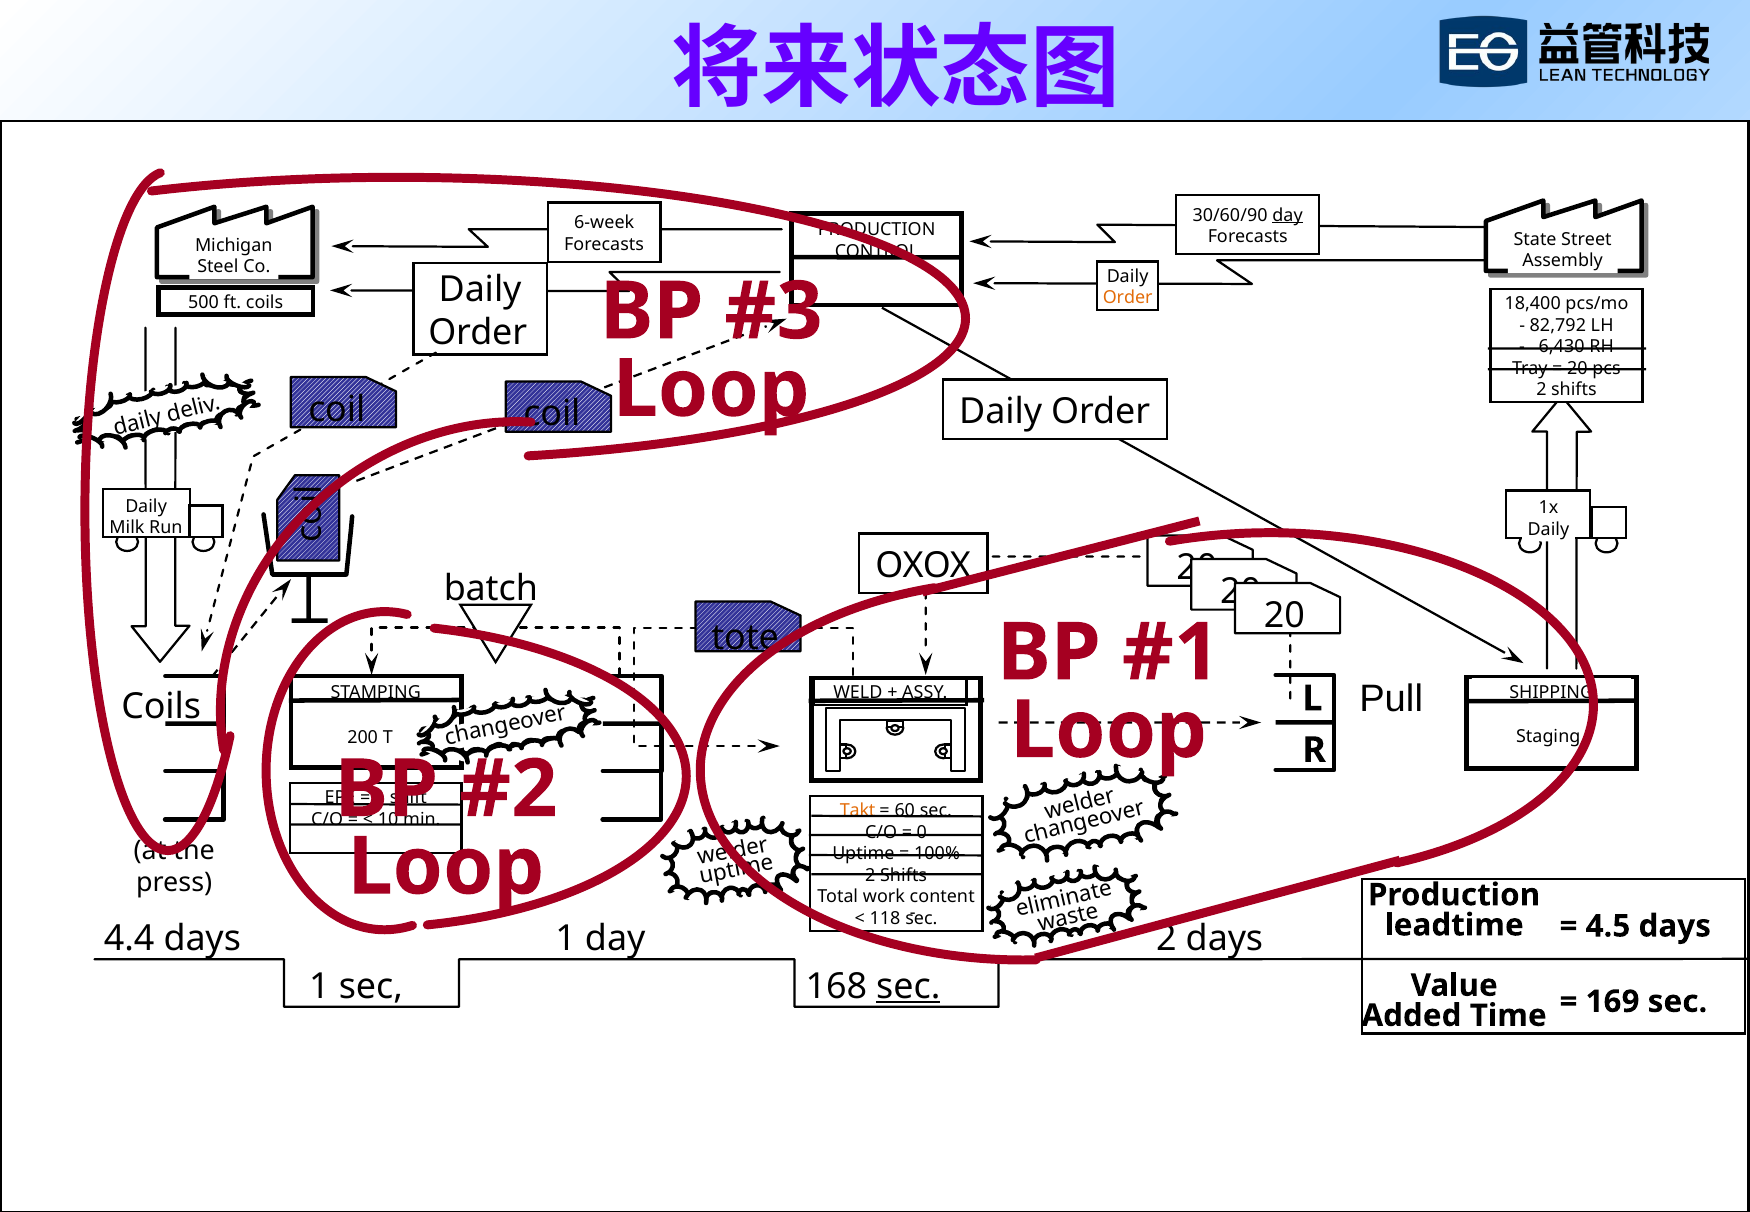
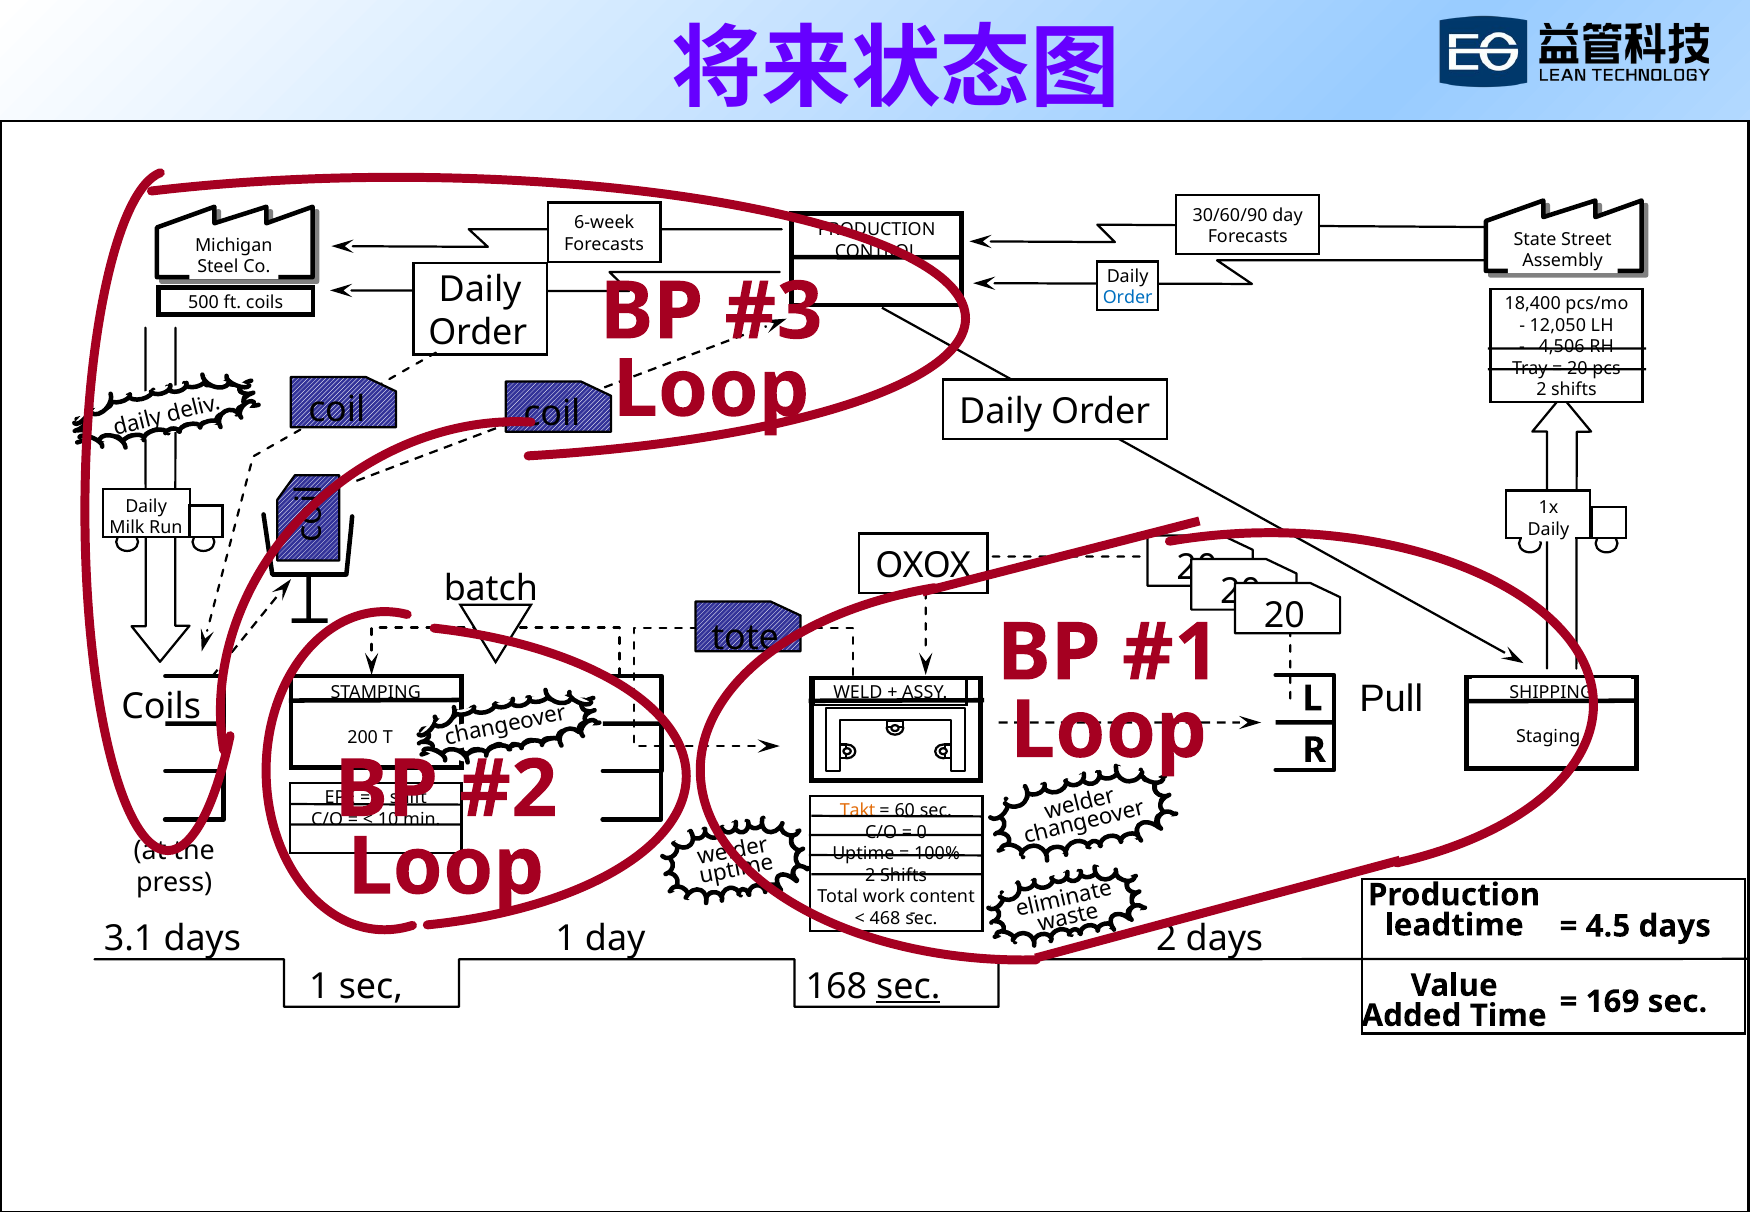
day at (1288, 215) underline: present -> none
Order at (1128, 298) colour: orange -> blue
82,792: 82,792 -> 12,050
6,430: 6,430 -> 4,506
118: 118 -> 468
4.4: 4.4 -> 3.1
